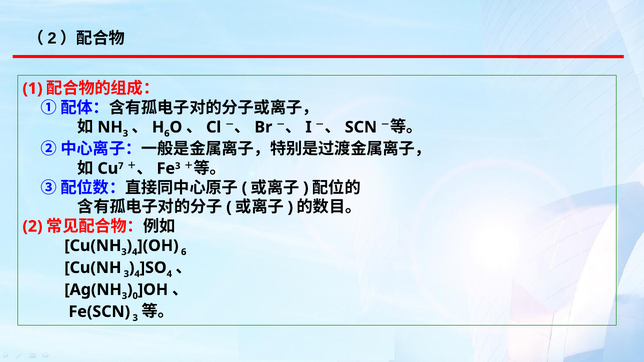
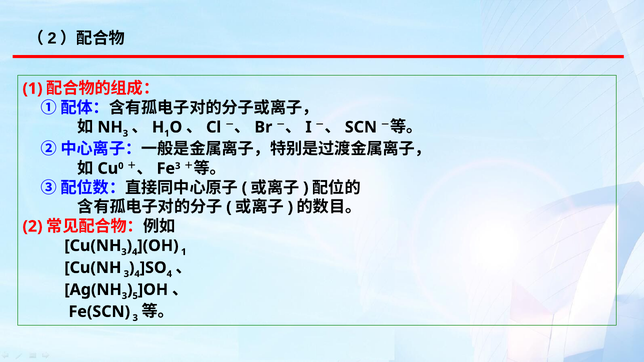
6 at (167, 134): 6 -> 1
7: 7 -> 0
6 at (184, 252): 6 -> 1
0: 0 -> 5
